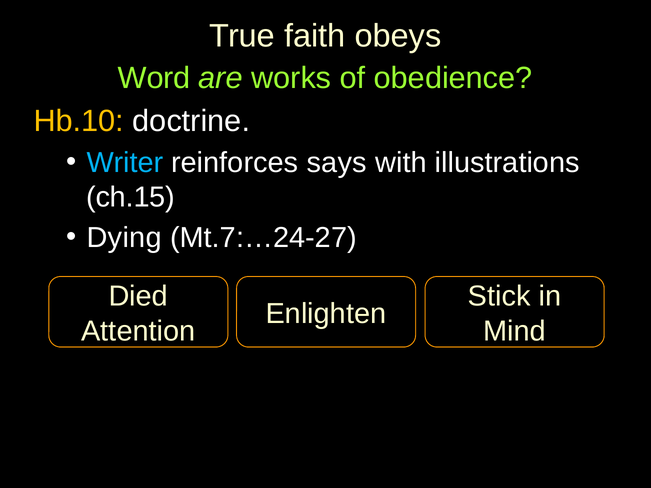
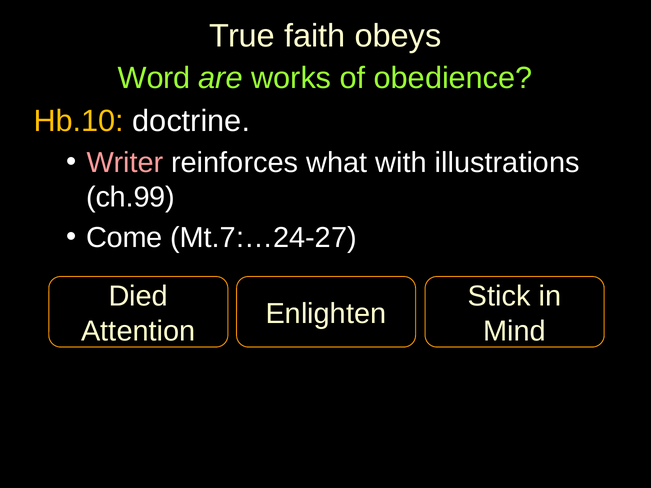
Writer colour: light blue -> pink
says: says -> what
ch.15: ch.15 -> ch.99
Dying: Dying -> Come
